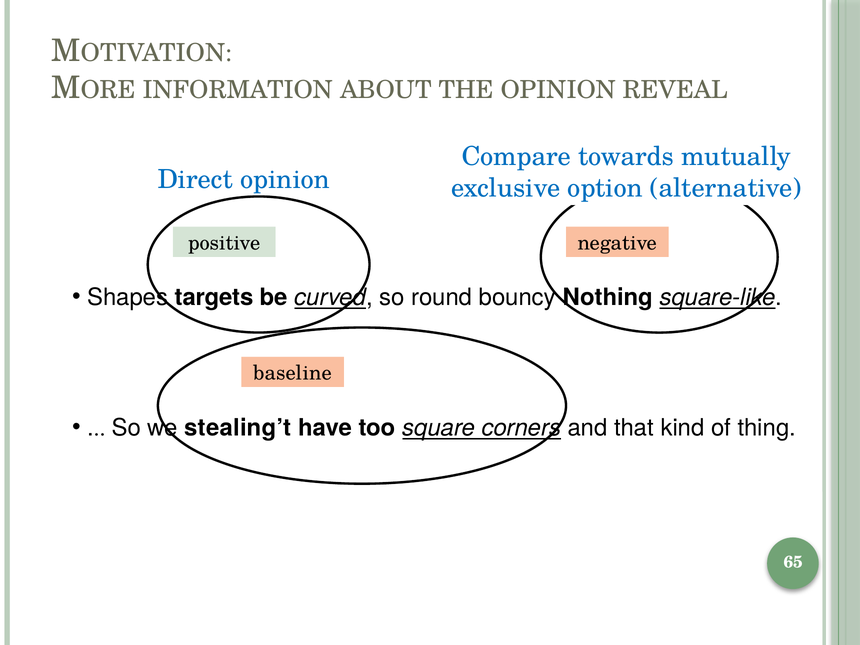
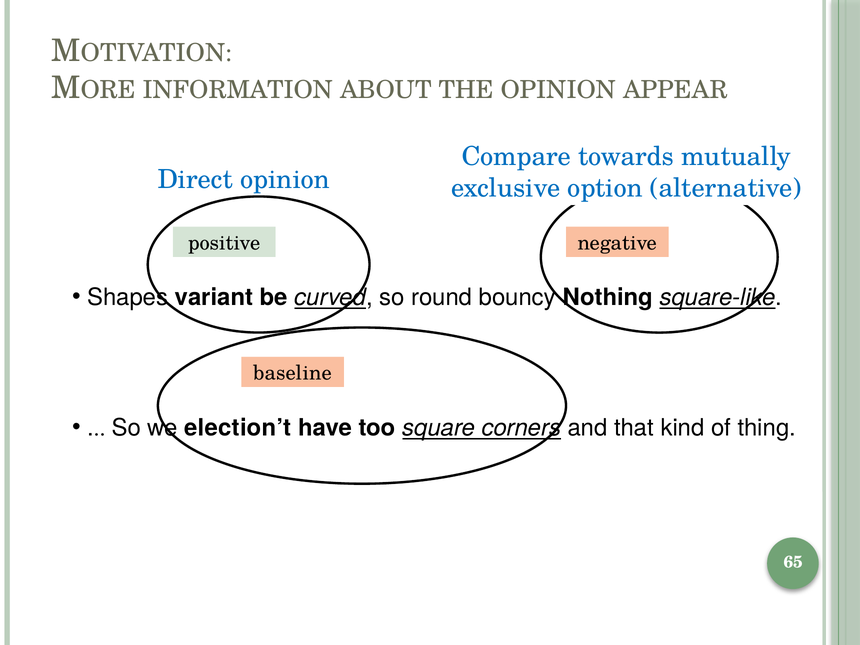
REVEAL: REVEAL -> APPEAR
targets: targets -> variant
stealing’t: stealing’t -> election’t
